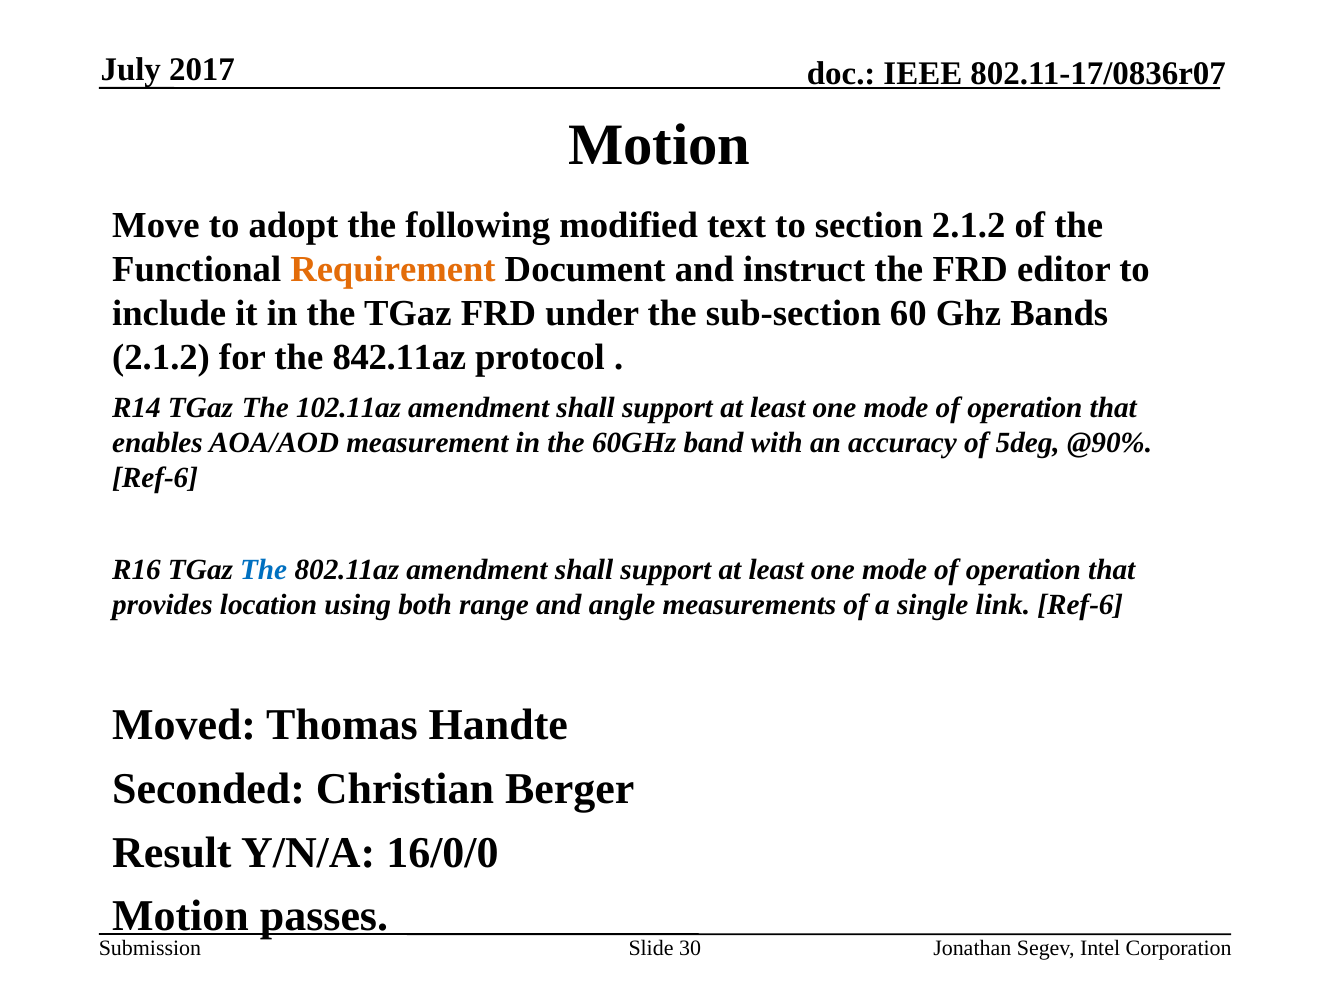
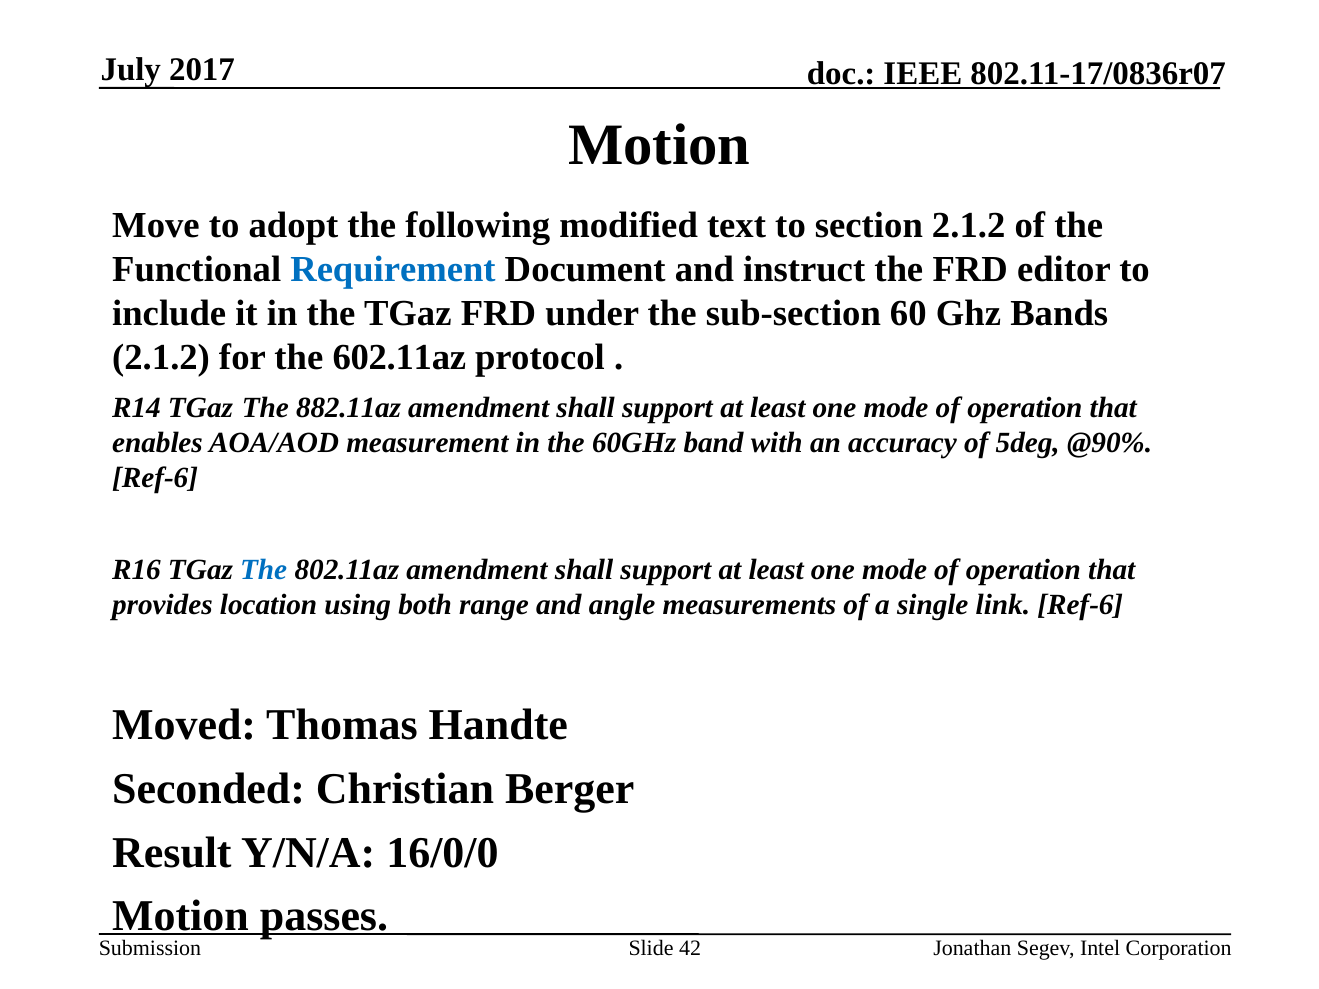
Requirement colour: orange -> blue
842.11az: 842.11az -> 602.11az
102.11az: 102.11az -> 882.11az
30: 30 -> 42
